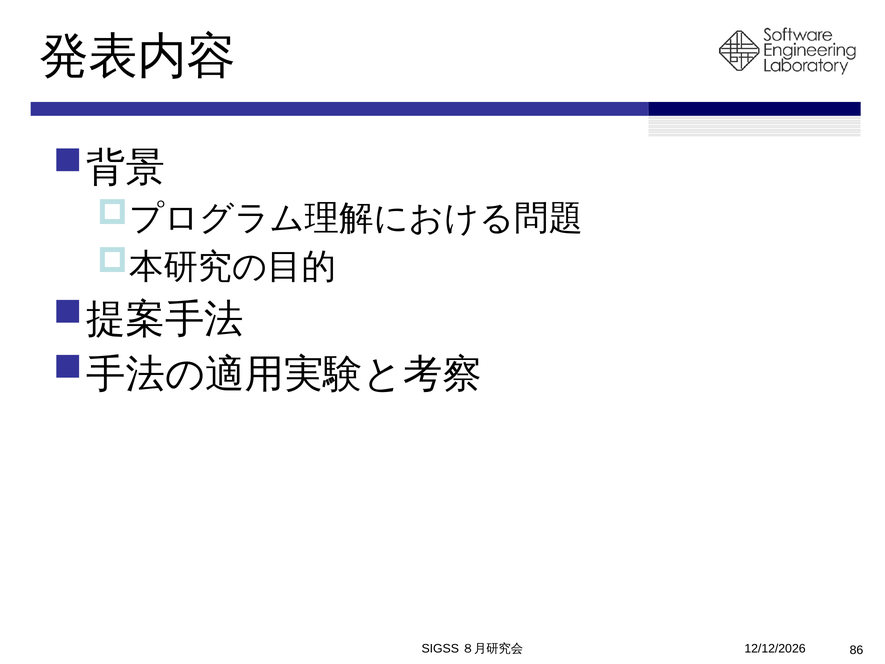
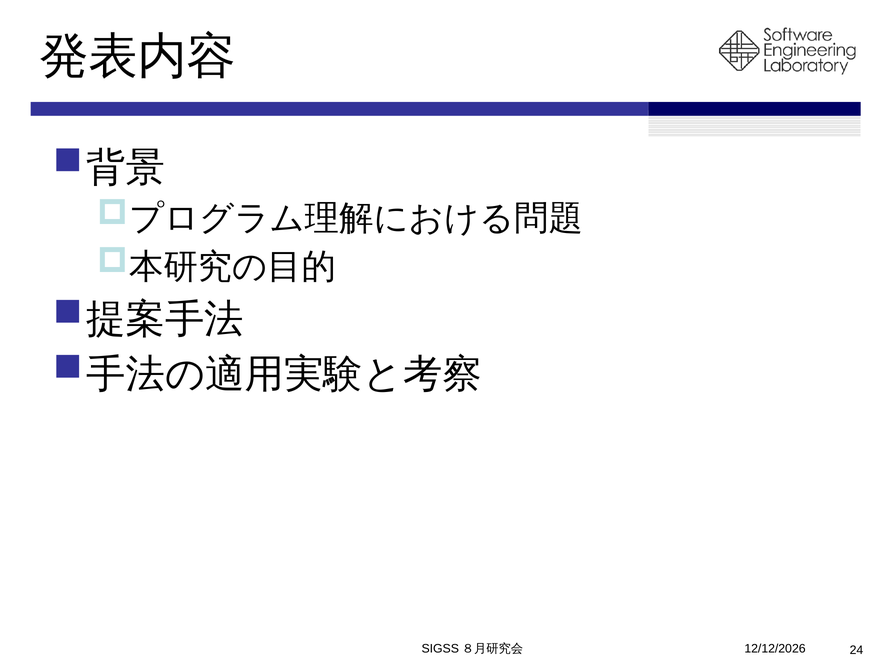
86: 86 -> 24
